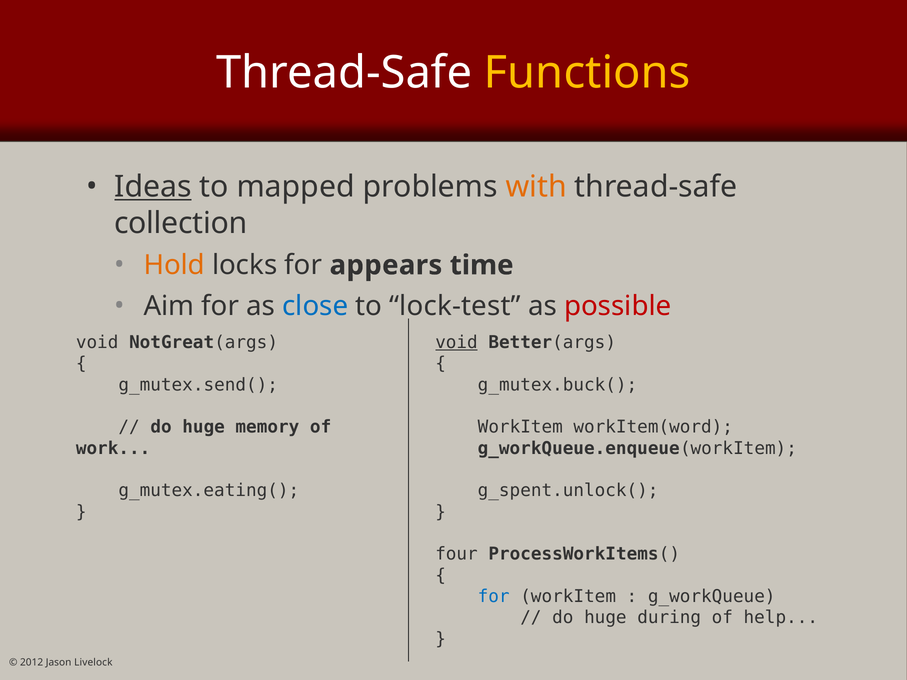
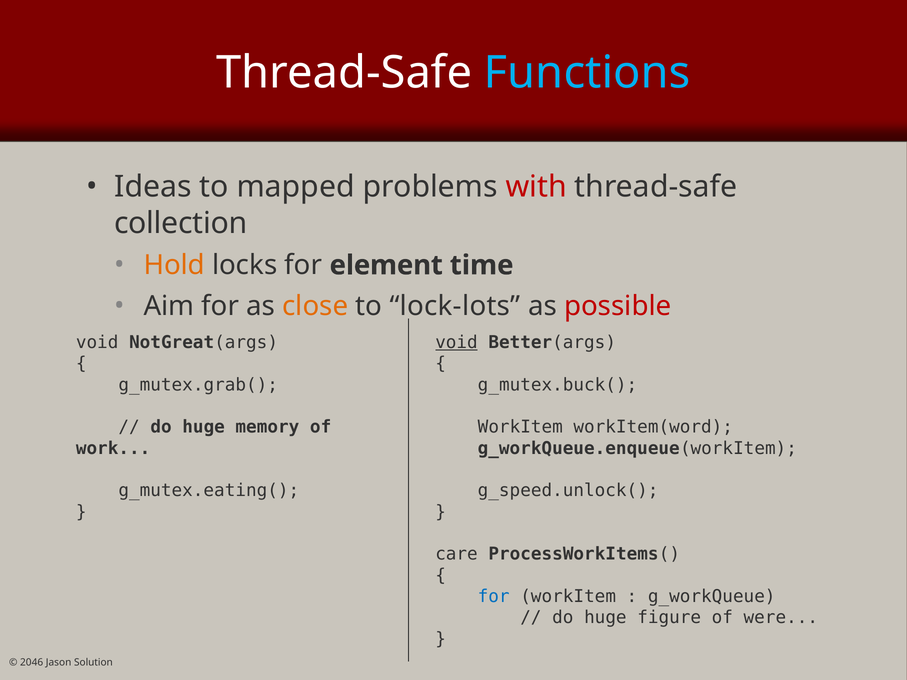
Functions colour: yellow -> light blue
Ideas underline: present -> none
with colour: orange -> red
appears: appears -> element
close colour: blue -> orange
lock-test: lock-test -> lock-lots
g_mutex.send(: g_mutex.send( -> g_mutex.grab(
g_spent.unlock(: g_spent.unlock( -> g_speed.unlock(
four: four -> care
during: during -> figure
help: help -> were
2012: 2012 -> 2046
Livelock: Livelock -> Solution
